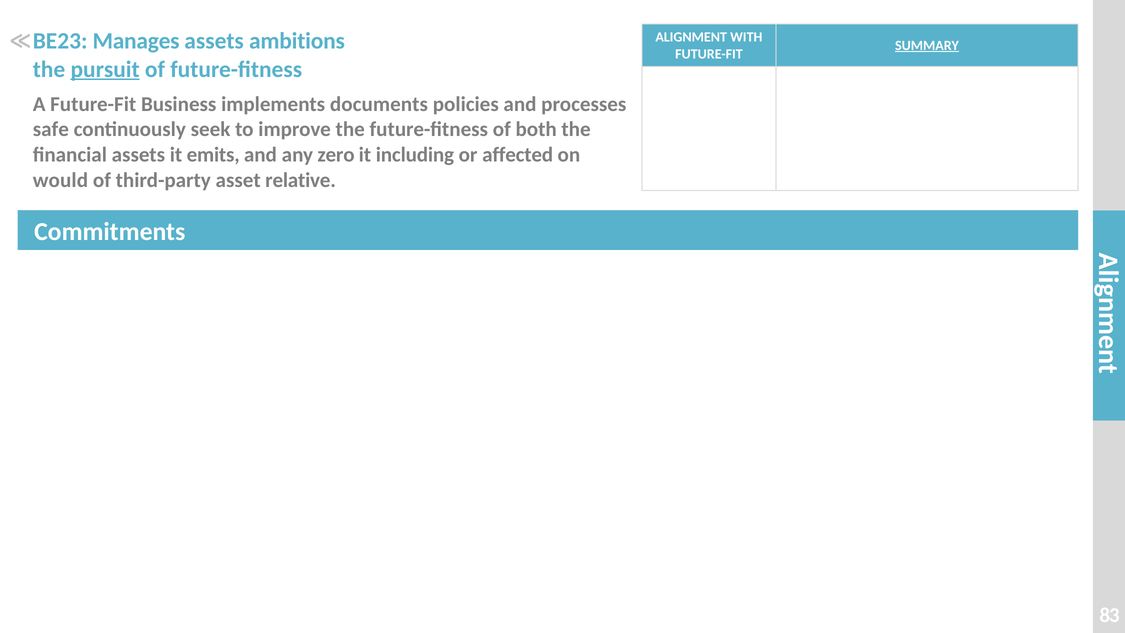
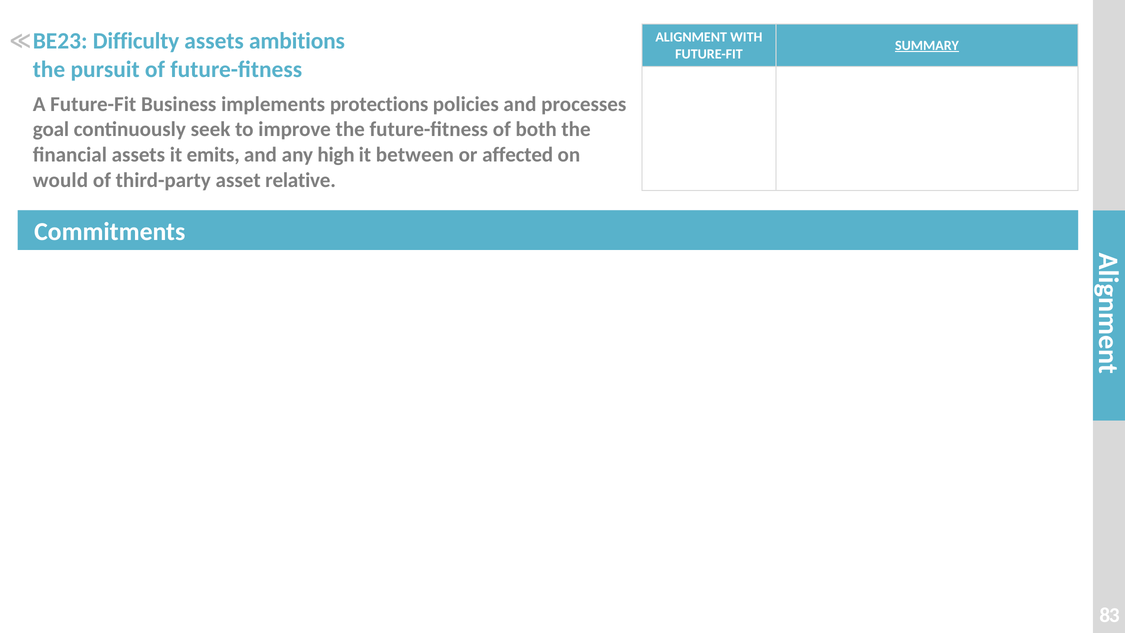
Manages: Manages -> Difficulty
pursuit underline: present -> none
documents: documents -> protections
safe: safe -> goal
zero: zero -> high
including: including -> between
